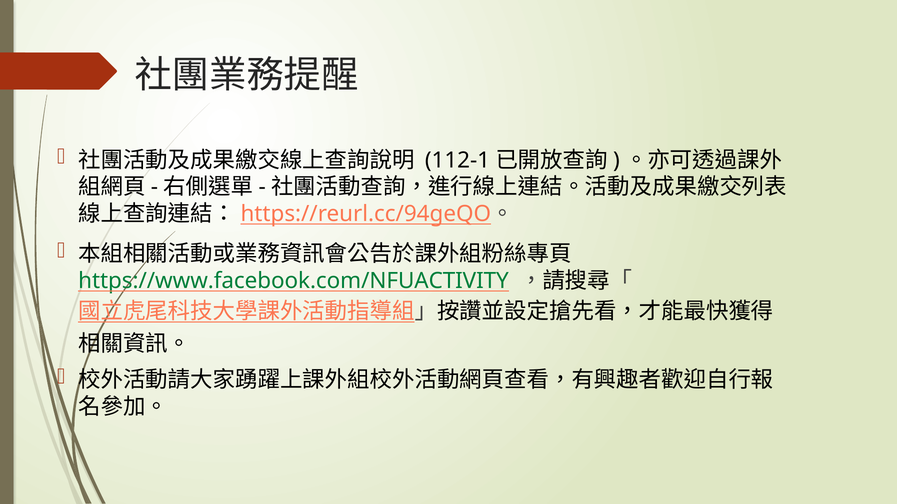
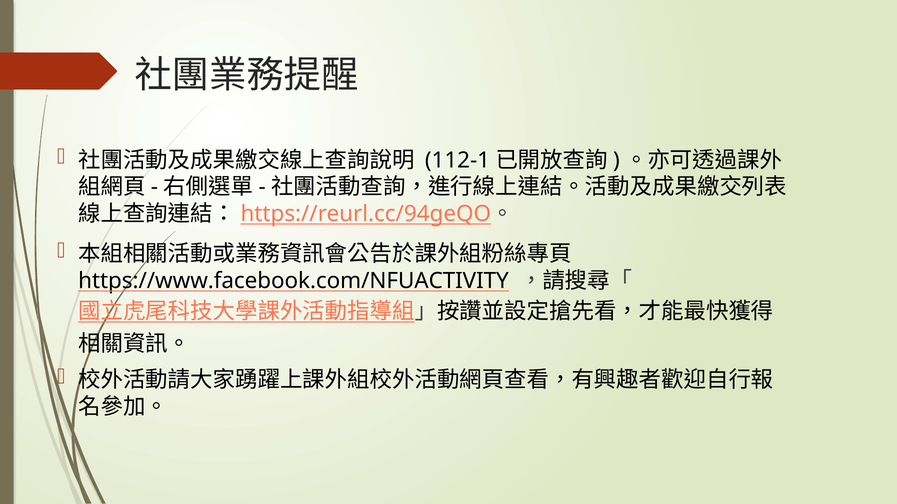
https://www.facebook.com/NFUACTIVITY colour: green -> black
